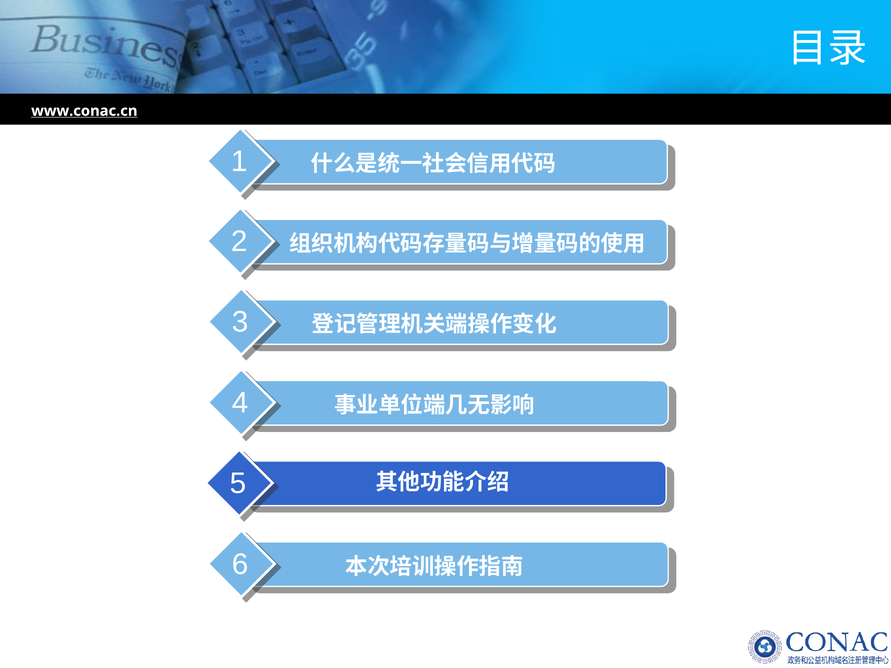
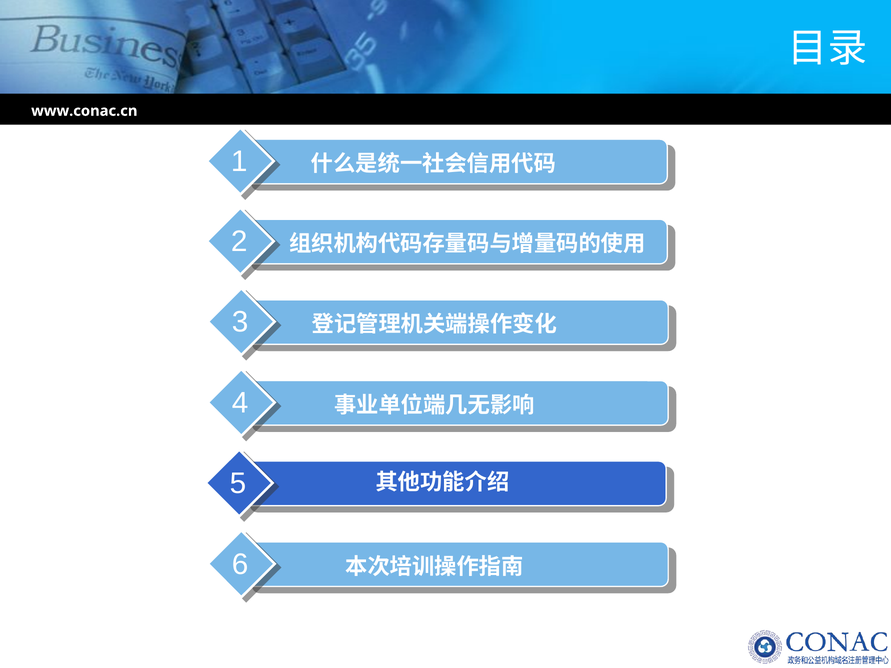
www.conac.cn underline: present -> none
